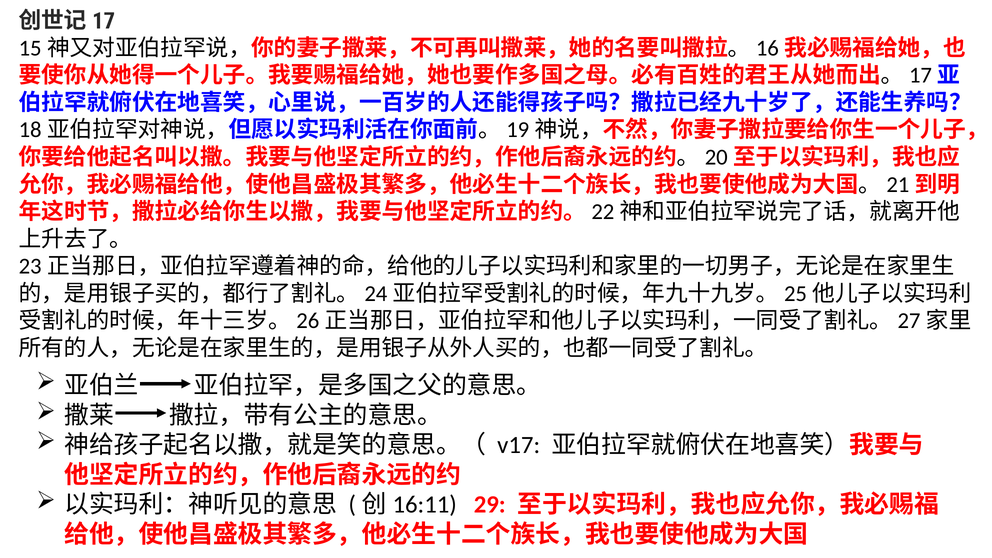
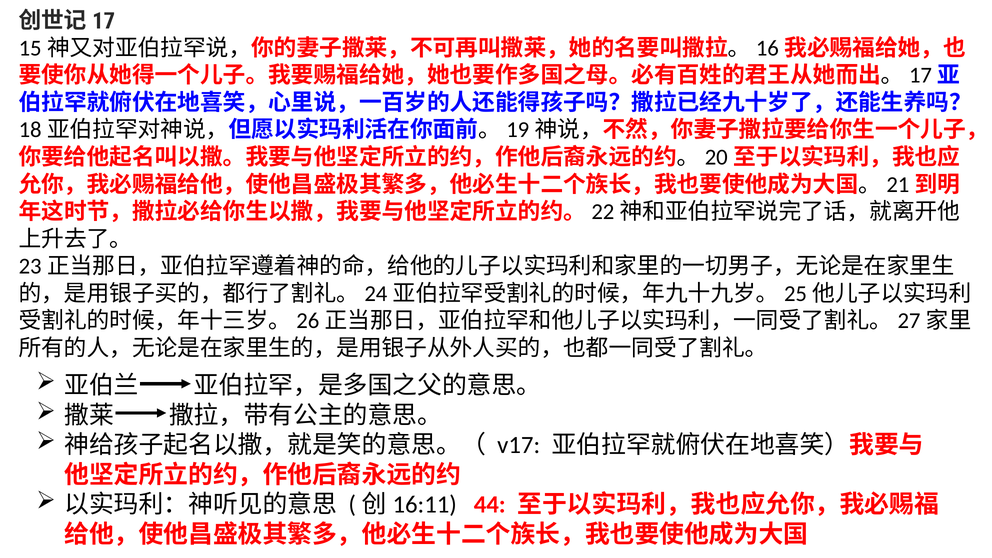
29: 29 -> 44
